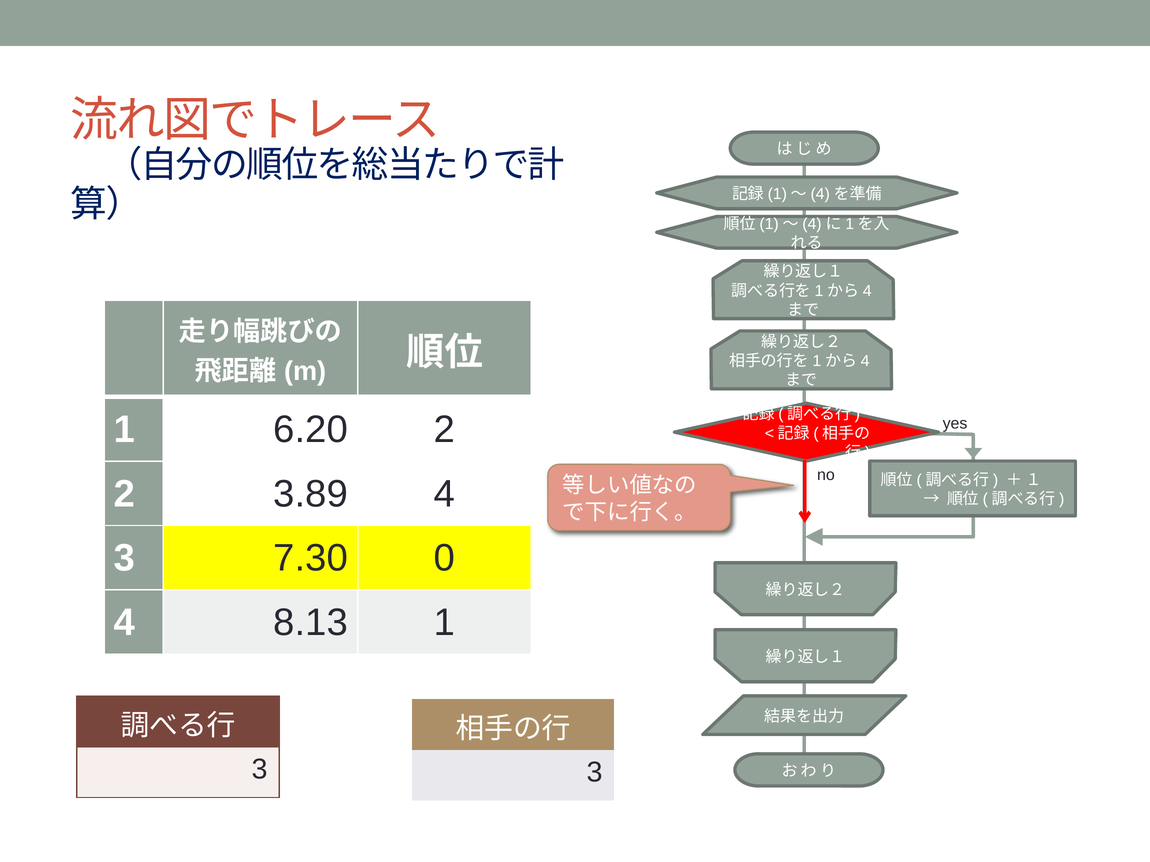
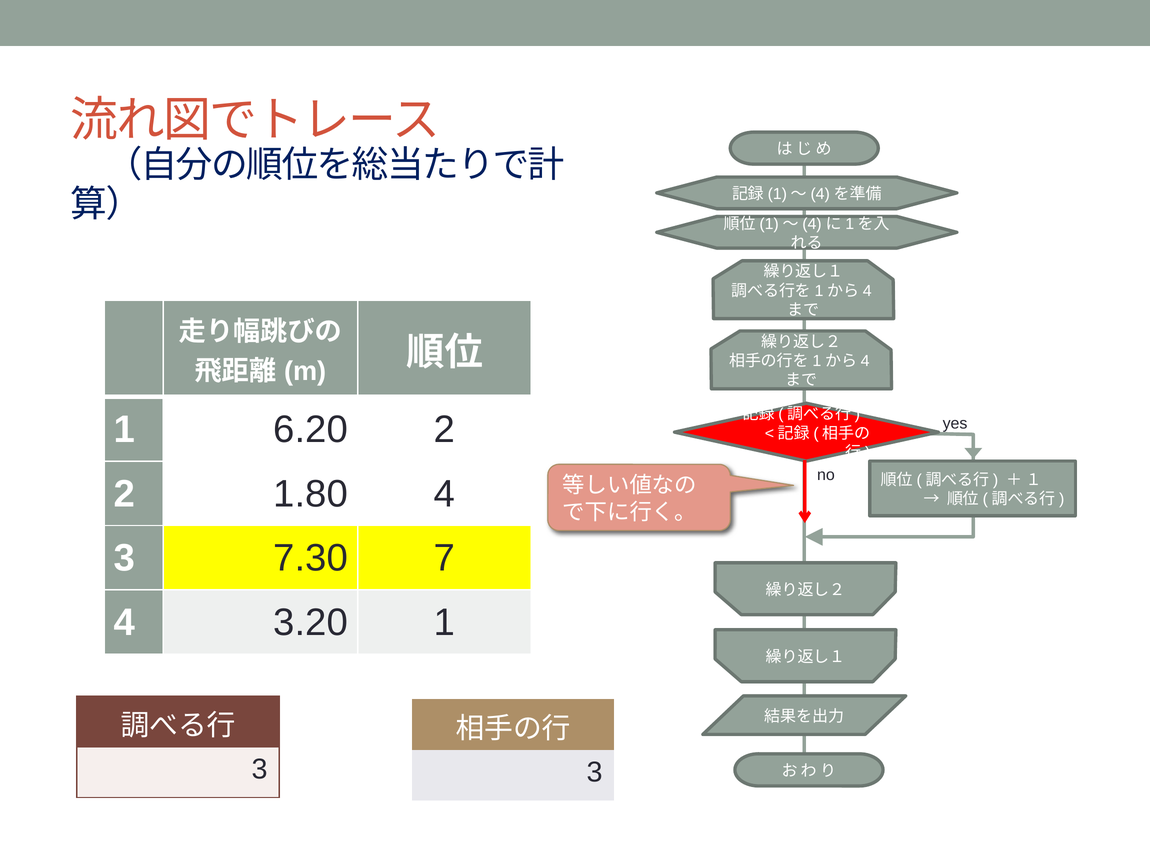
3.89: 3.89 -> 1.80
0: 0 -> 7
8.13: 8.13 -> 3.20
